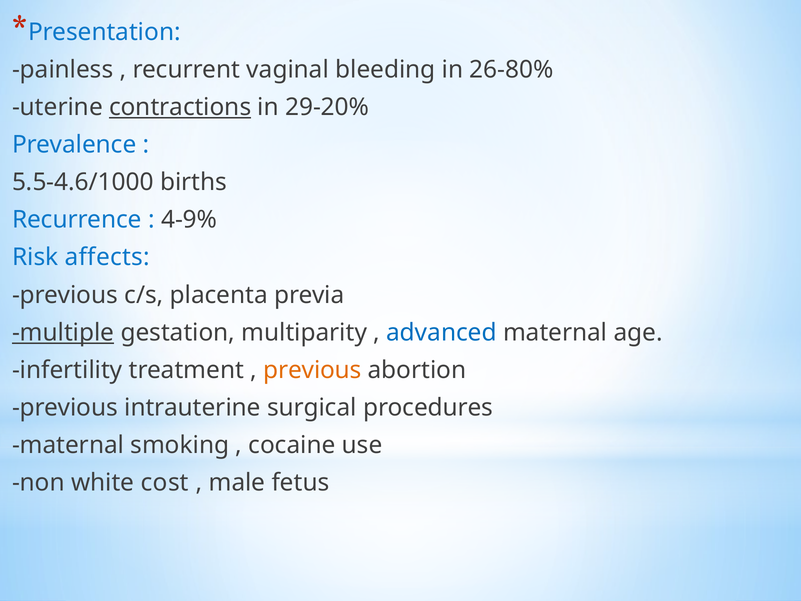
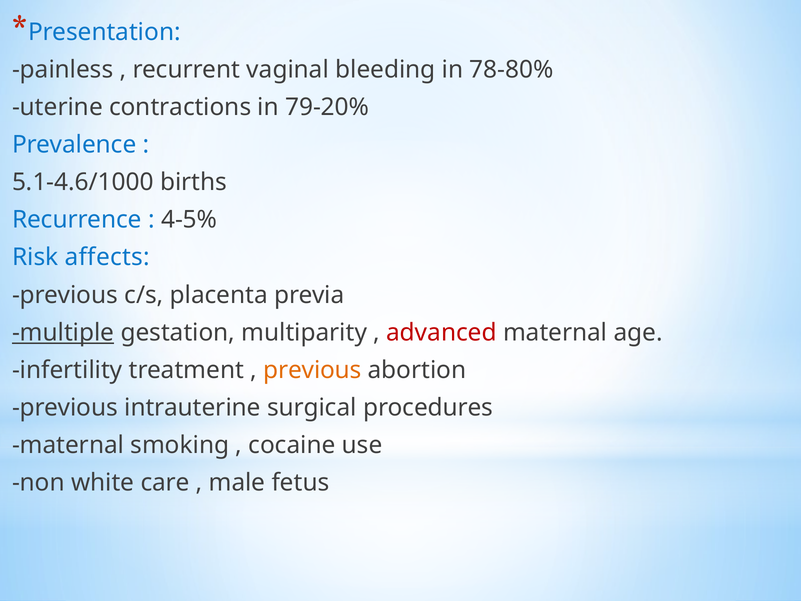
26-80%: 26-80% -> 78-80%
contractions underline: present -> none
29-20%: 29-20% -> 79-20%
5.5-4.6/1000: 5.5-4.6/1000 -> 5.1-4.6/1000
4-9%: 4-9% -> 4-5%
advanced colour: blue -> red
cost: cost -> care
